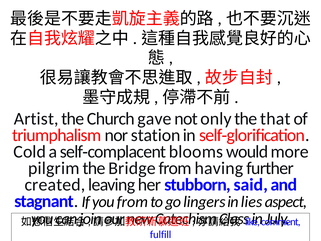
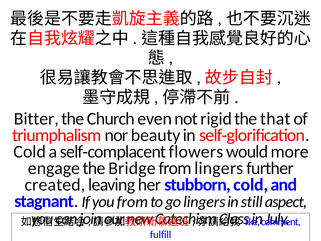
Artist: Artist -> Bitter
gave: gave -> even
only: only -> rigid
station: station -> beauty
blooms: blooms -> flowers
pilgrim: pilgrim -> engage
from having: having -> lingers
stubborn said: said -> cold
lies: lies -> still
